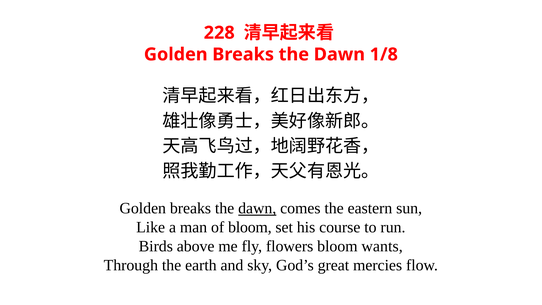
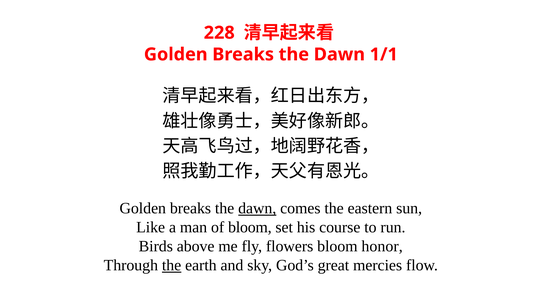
1/8: 1/8 -> 1/1
wants: wants -> honor
the at (172, 265) underline: none -> present
